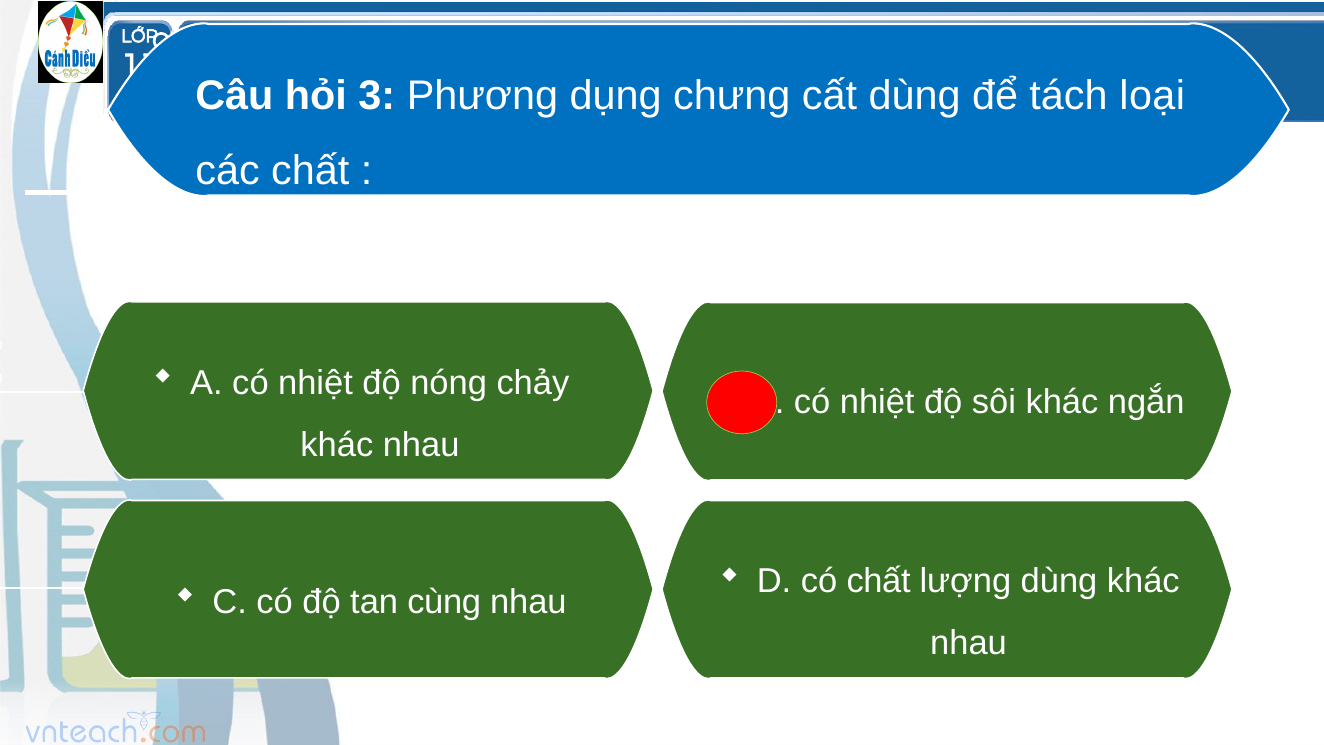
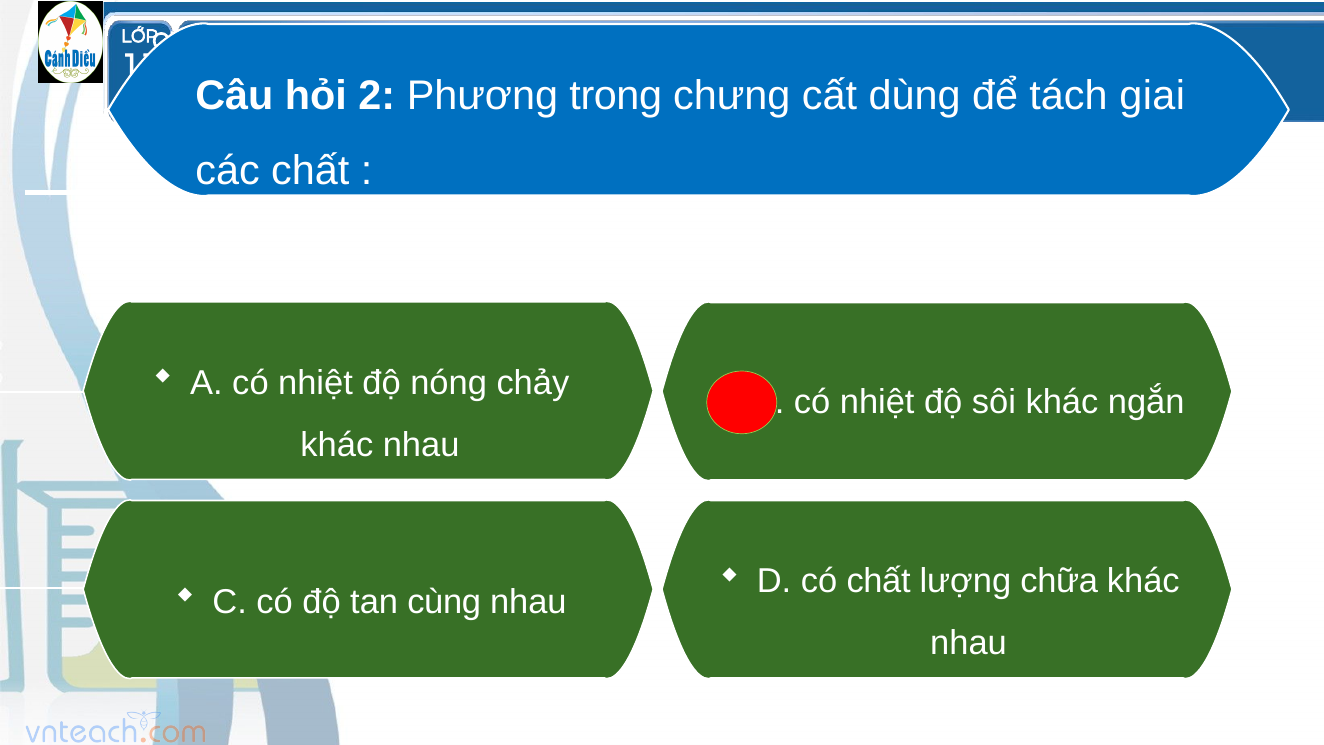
hỏi 3: 3 -> 2
dụng: dụng -> trong
loại: loại -> giai
lượng dùng: dùng -> chữa
